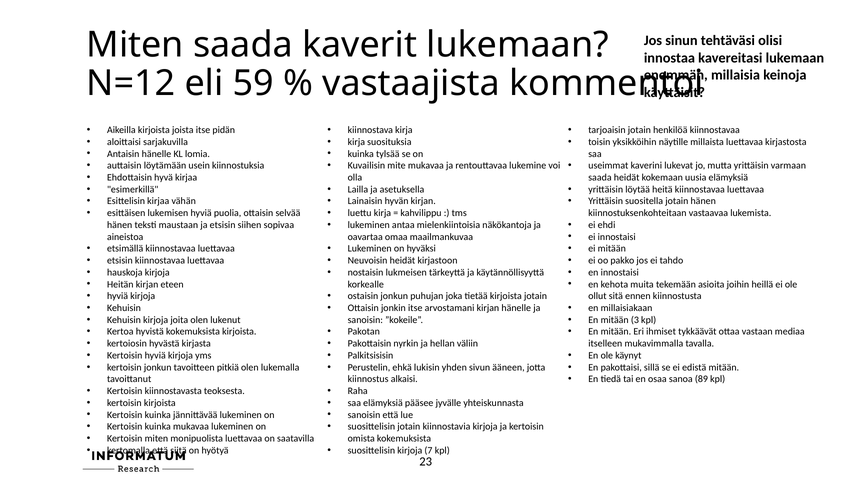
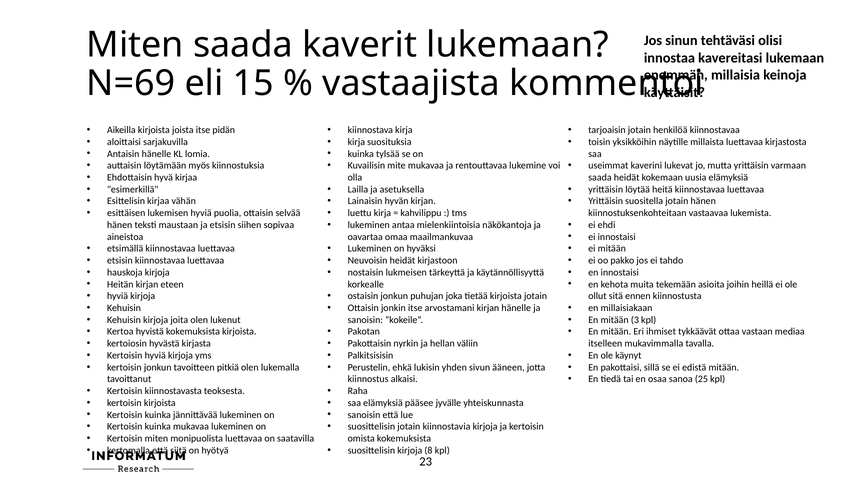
N=12: N=12 -> N=69
59: 59 -> 15
usein: usein -> myös
89: 89 -> 25
7: 7 -> 8
